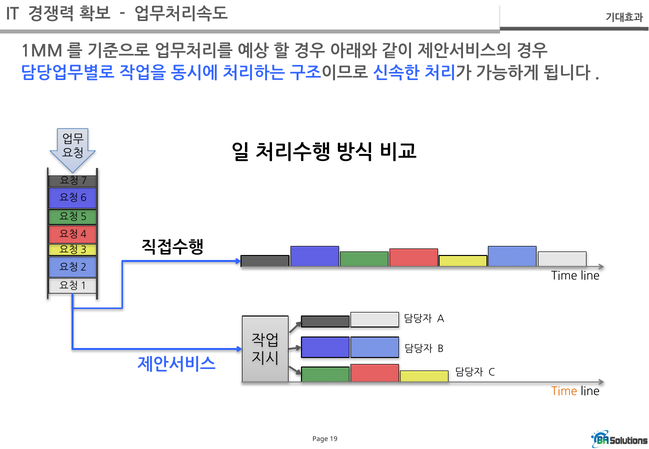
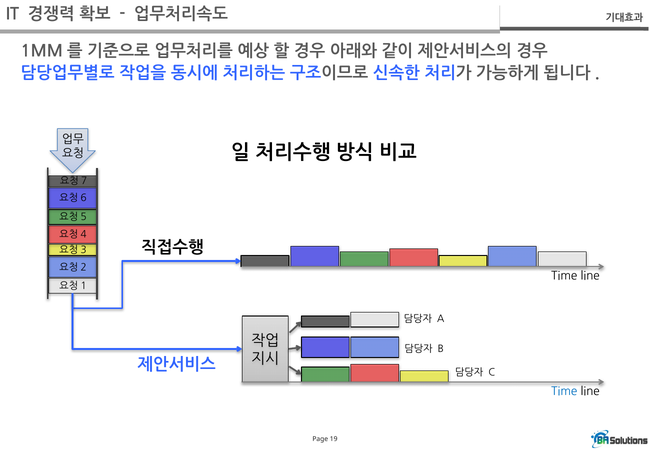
Time at (564, 392) colour: orange -> blue
